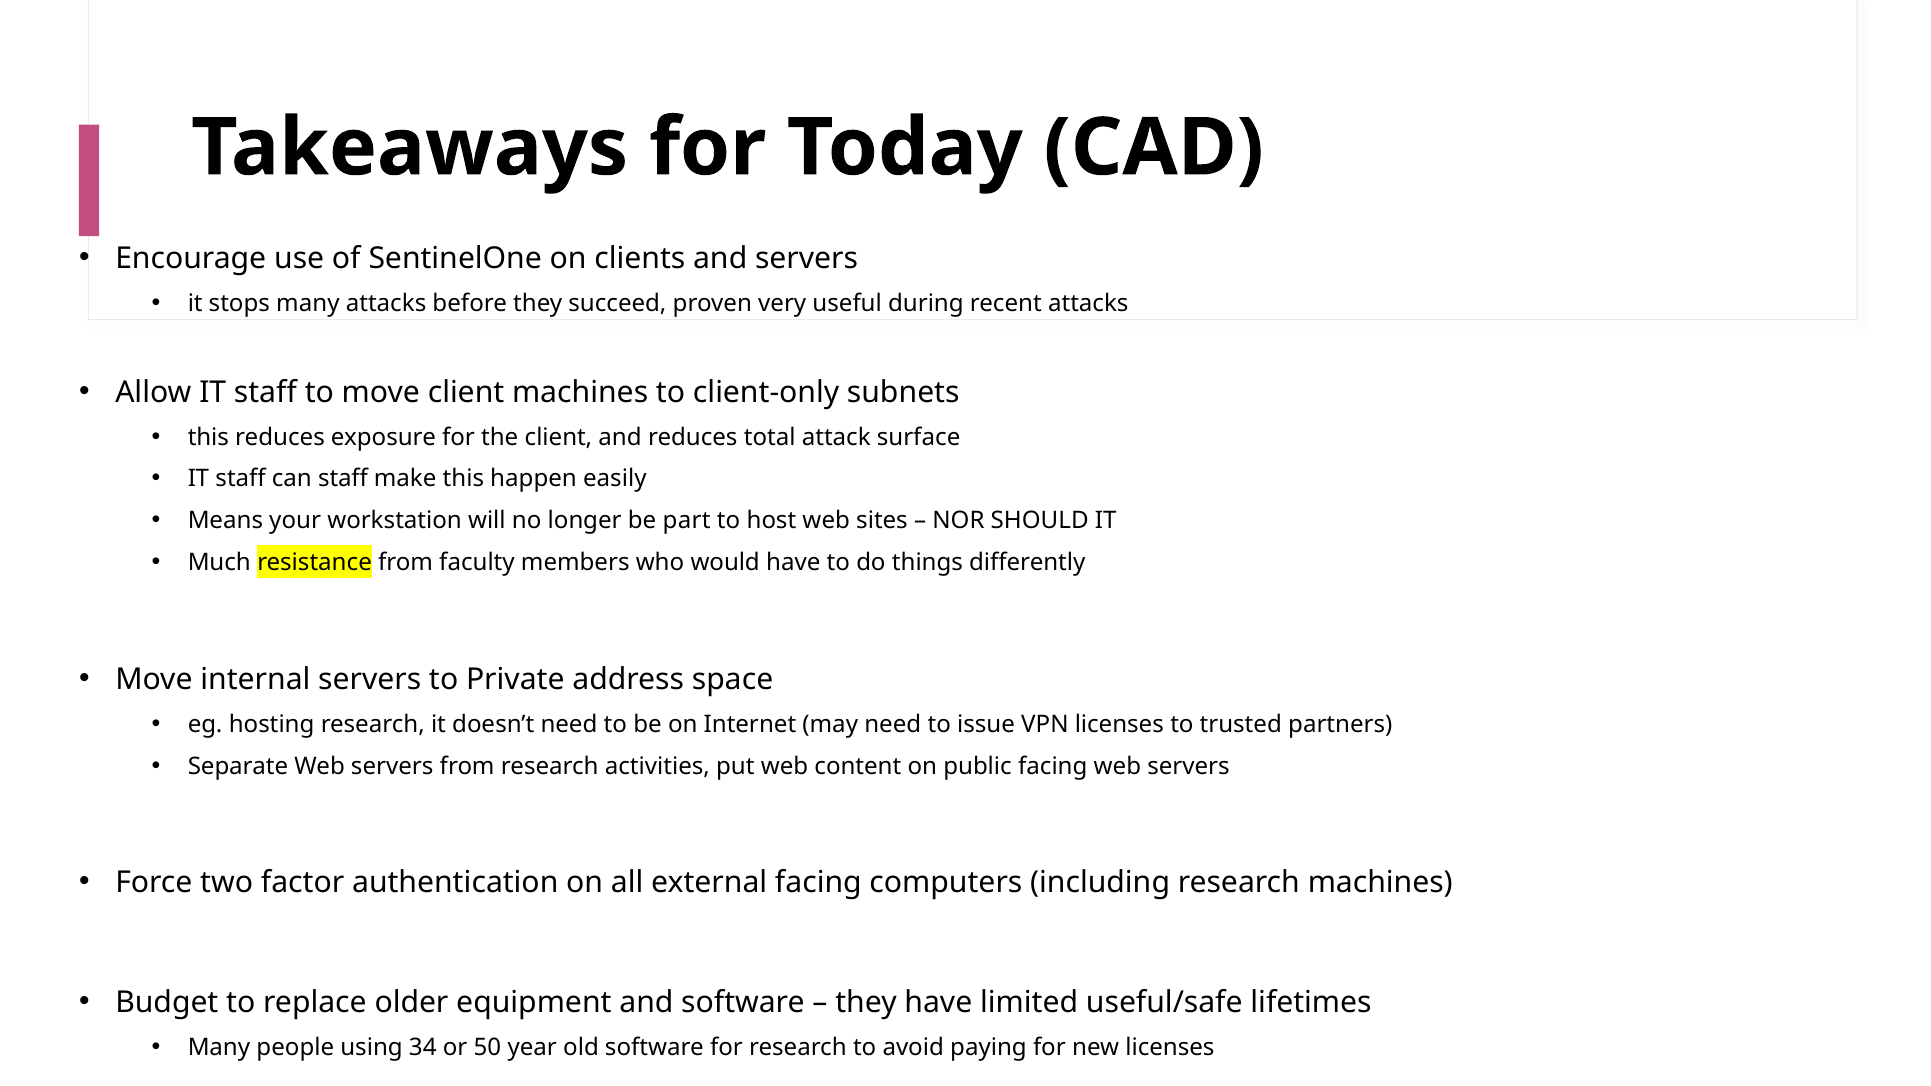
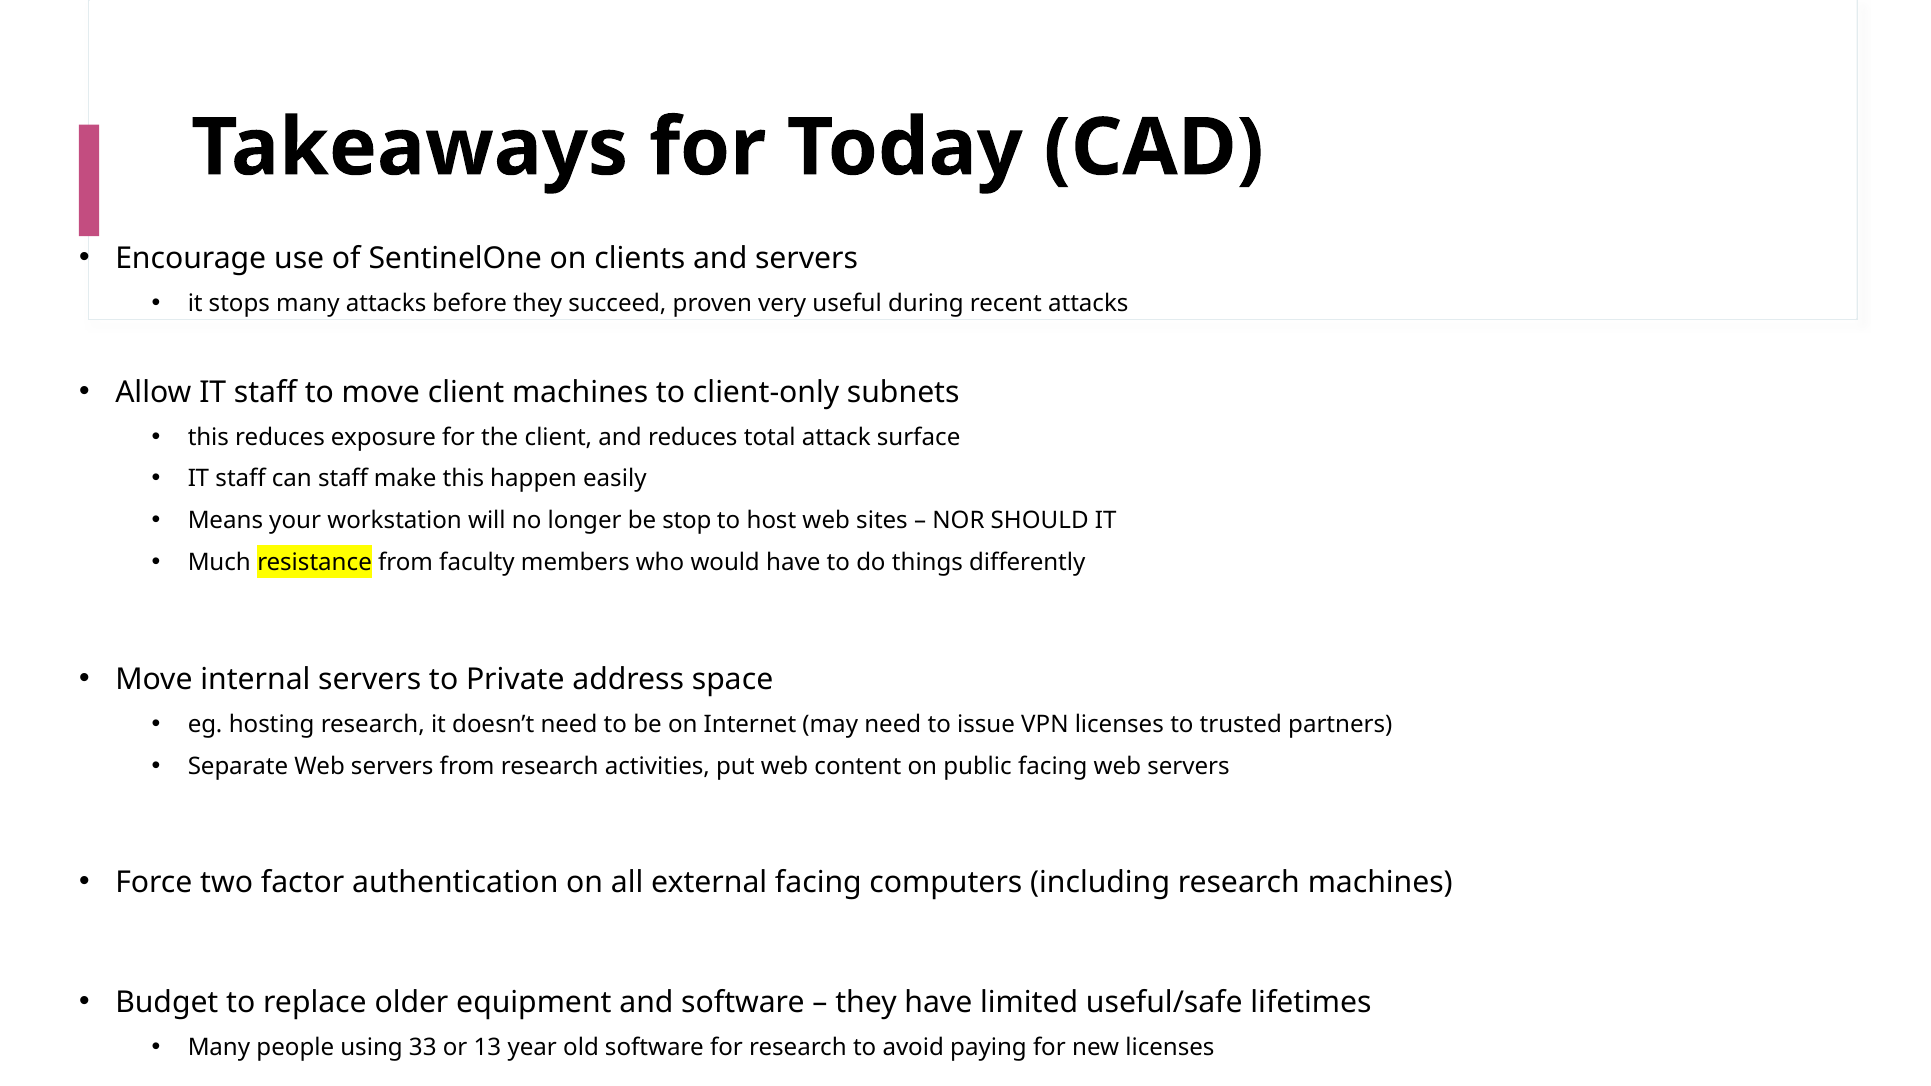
part: part -> stop
34: 34 -> 33
50: 50 -> 13
